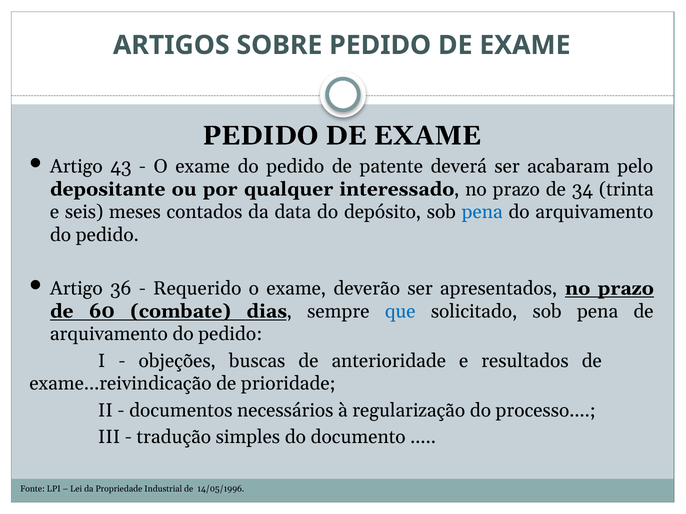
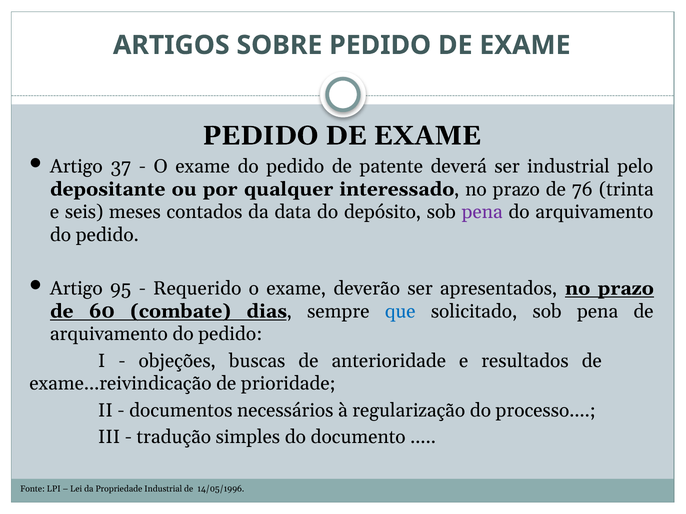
43: 43 -> 37
ser acabaram: acabaram -> industrial
34: 34 -> 76
pena at (482, 212) colour: blue -> purple
36: 36 -> 95
